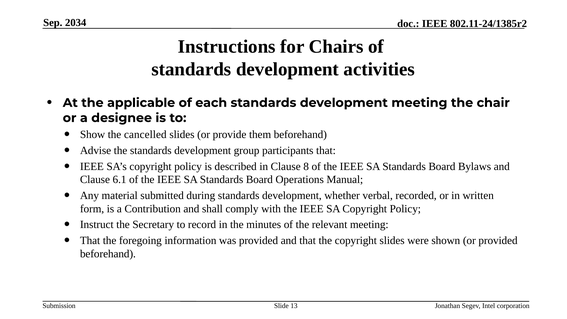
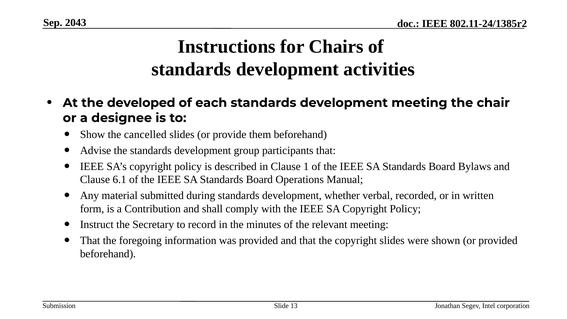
2034: 2034 -> 2043
applicable: applicable -> developed
8: 8 -> 1
